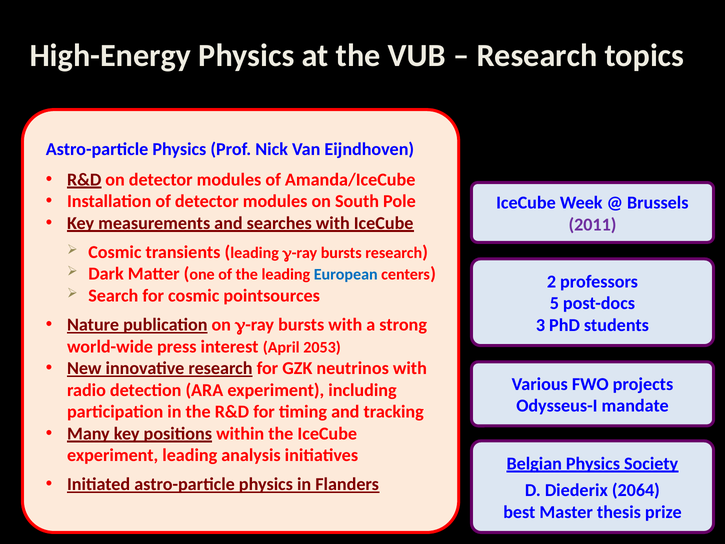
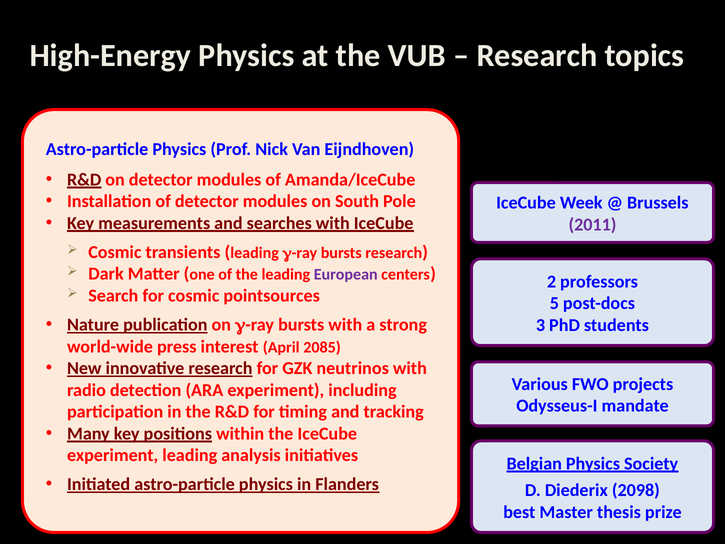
European colour: blue -> purple
2053: 2053 -> 2085
2064: 2064 -> 2098
